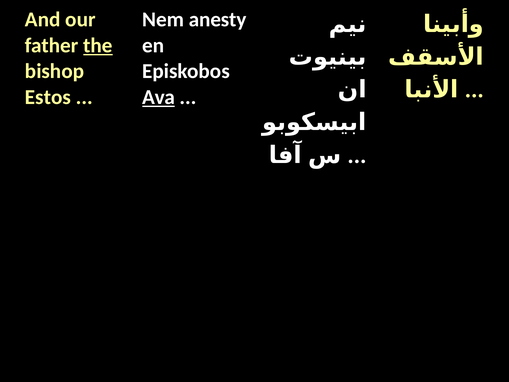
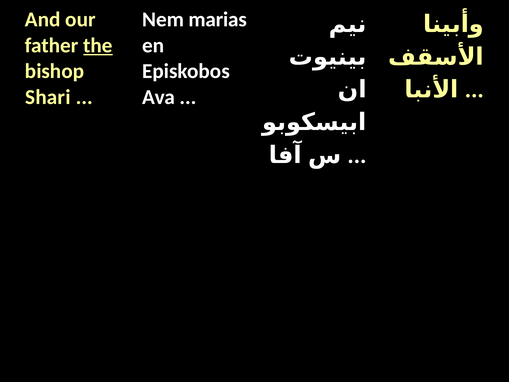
anesty: anesty -> marias
Estos: Estos -> Shari
Ava underline: present -> none
